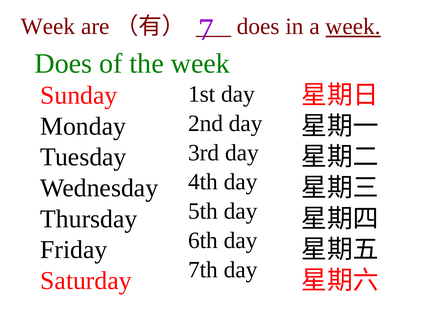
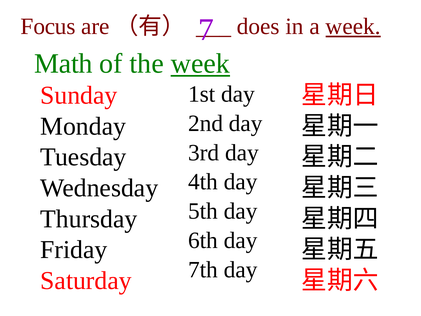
Week at (48, 26): Week -> Focus
Does at (63, 64): Does -> Math
week at (200, 64) underline: none -> present
